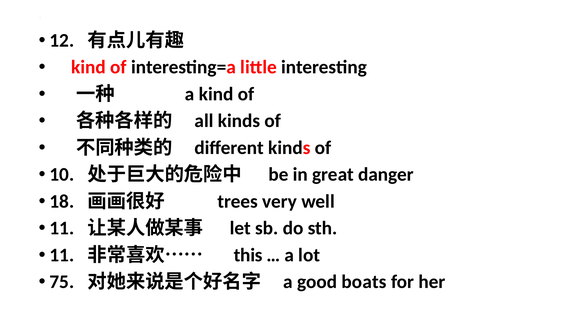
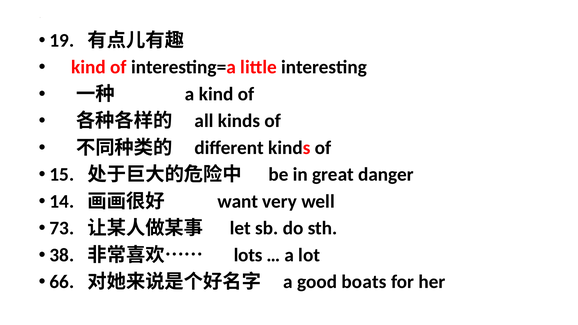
12: 12 -> 19
10: 10 -> 15
18: 18 -> 14
trees: trees -> want
11 at (62, 228): 11 -> 73
11 at (62, 255): 11 -> 38
this: this -> lots
75: 75 -> 66
